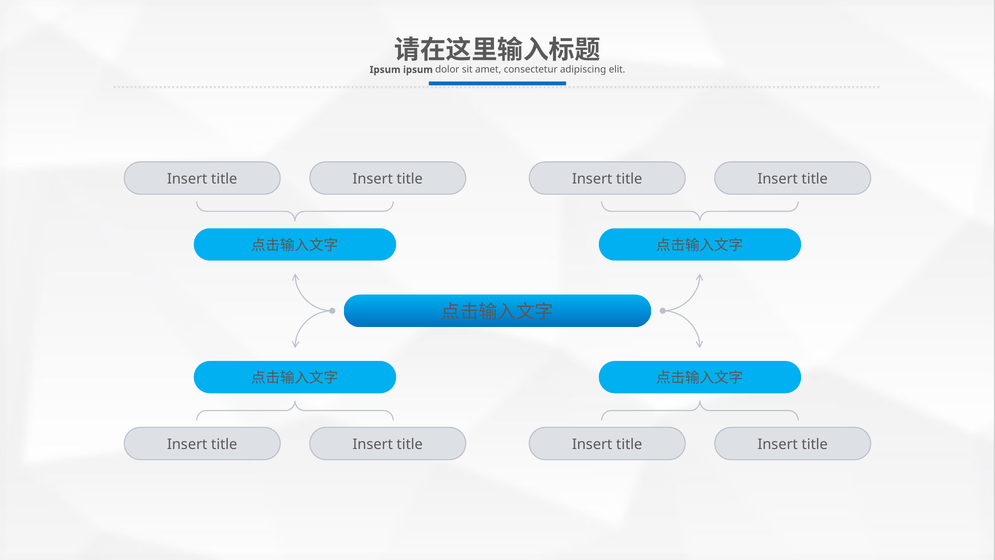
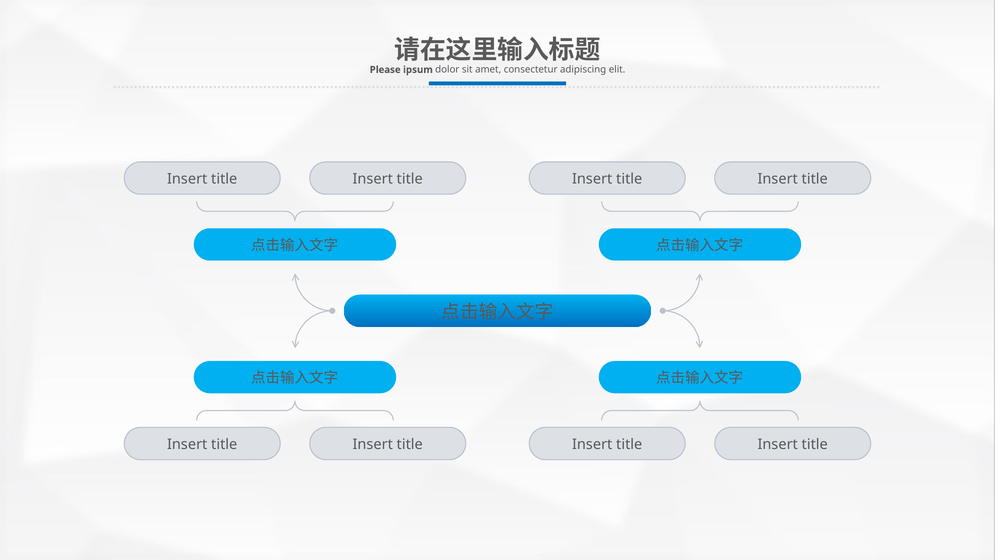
Ipsum at (385, 70): Ipsum -> Please
